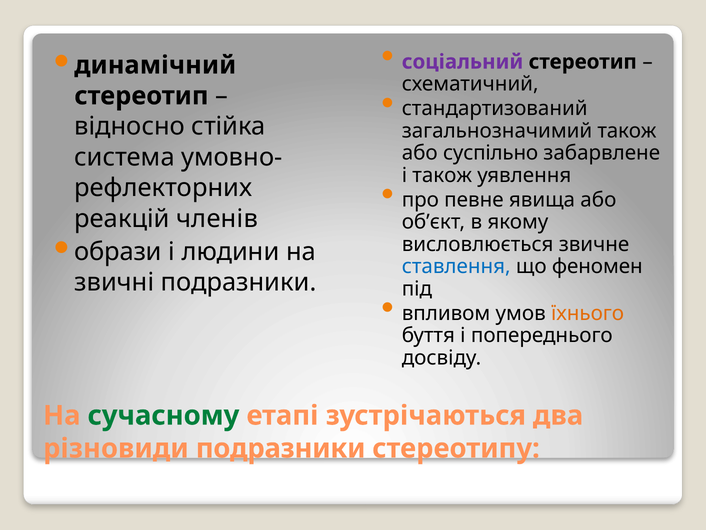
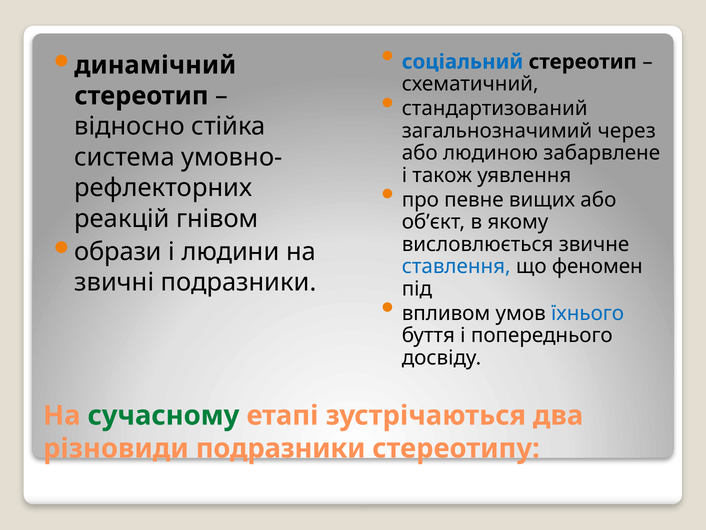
соціальний colour: purple -> blue
загальнозначимий також: також -> через
суспільно: суспільно -> людиною
явища: явища -> вищих
членів: членів -> гнівом
їхнього colour: orange -> blue
